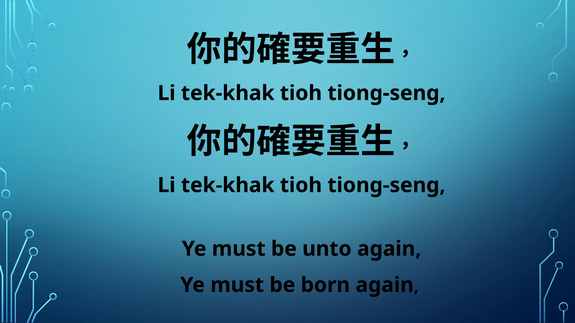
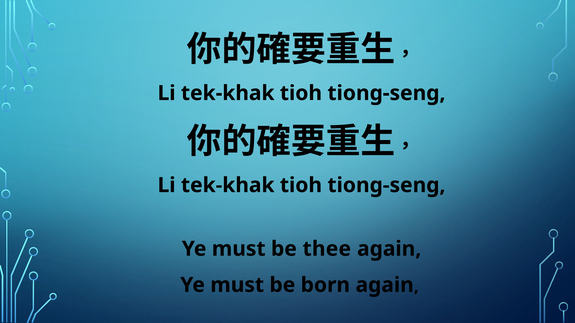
unto: unto -> thee
